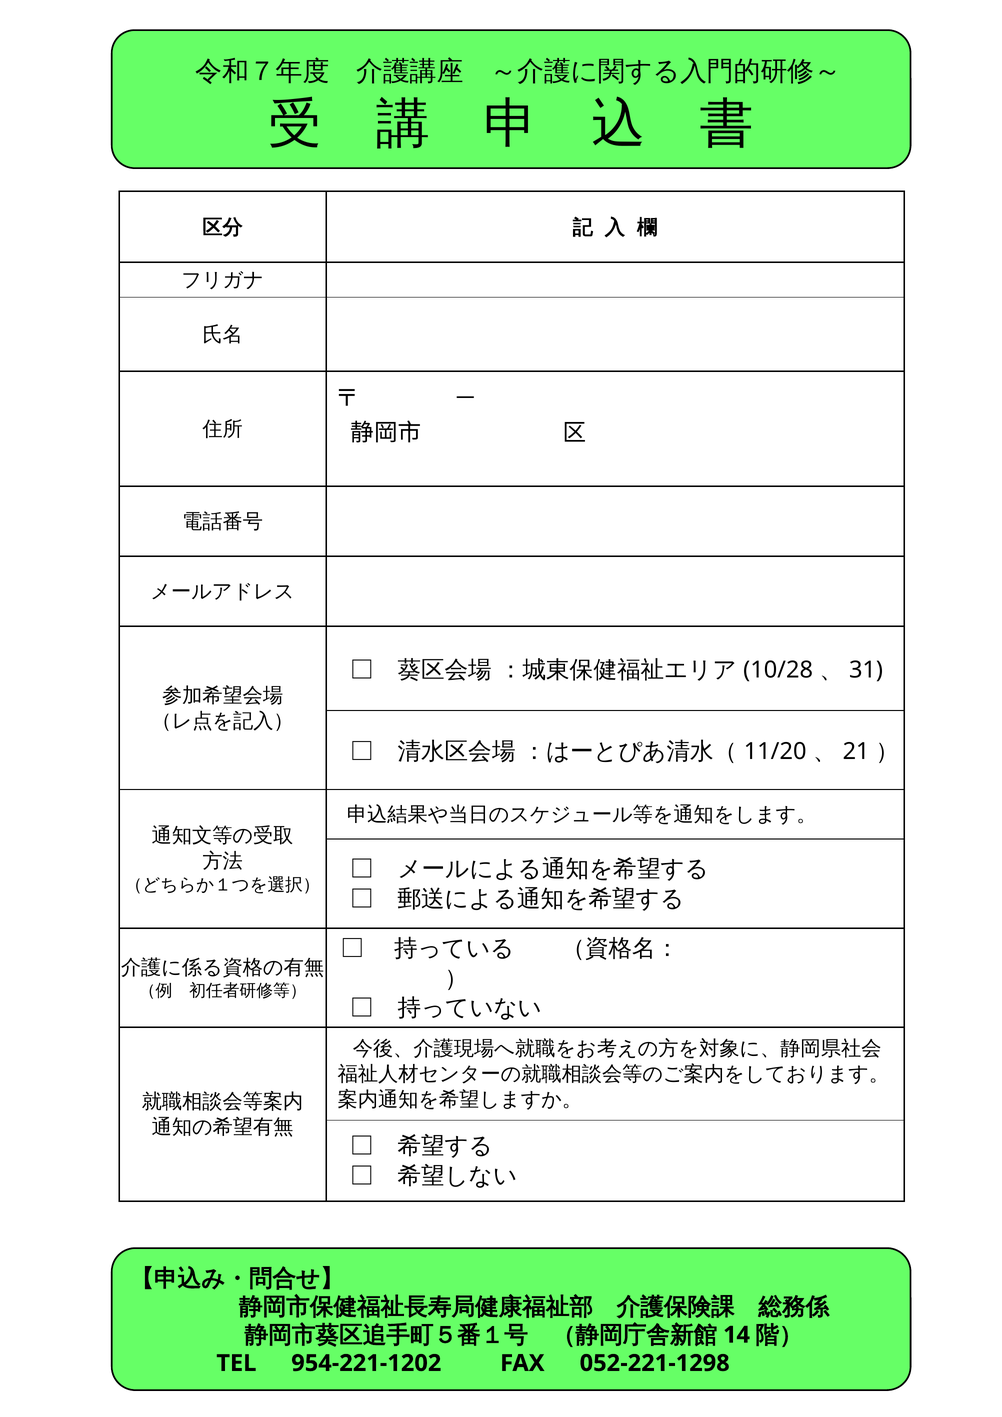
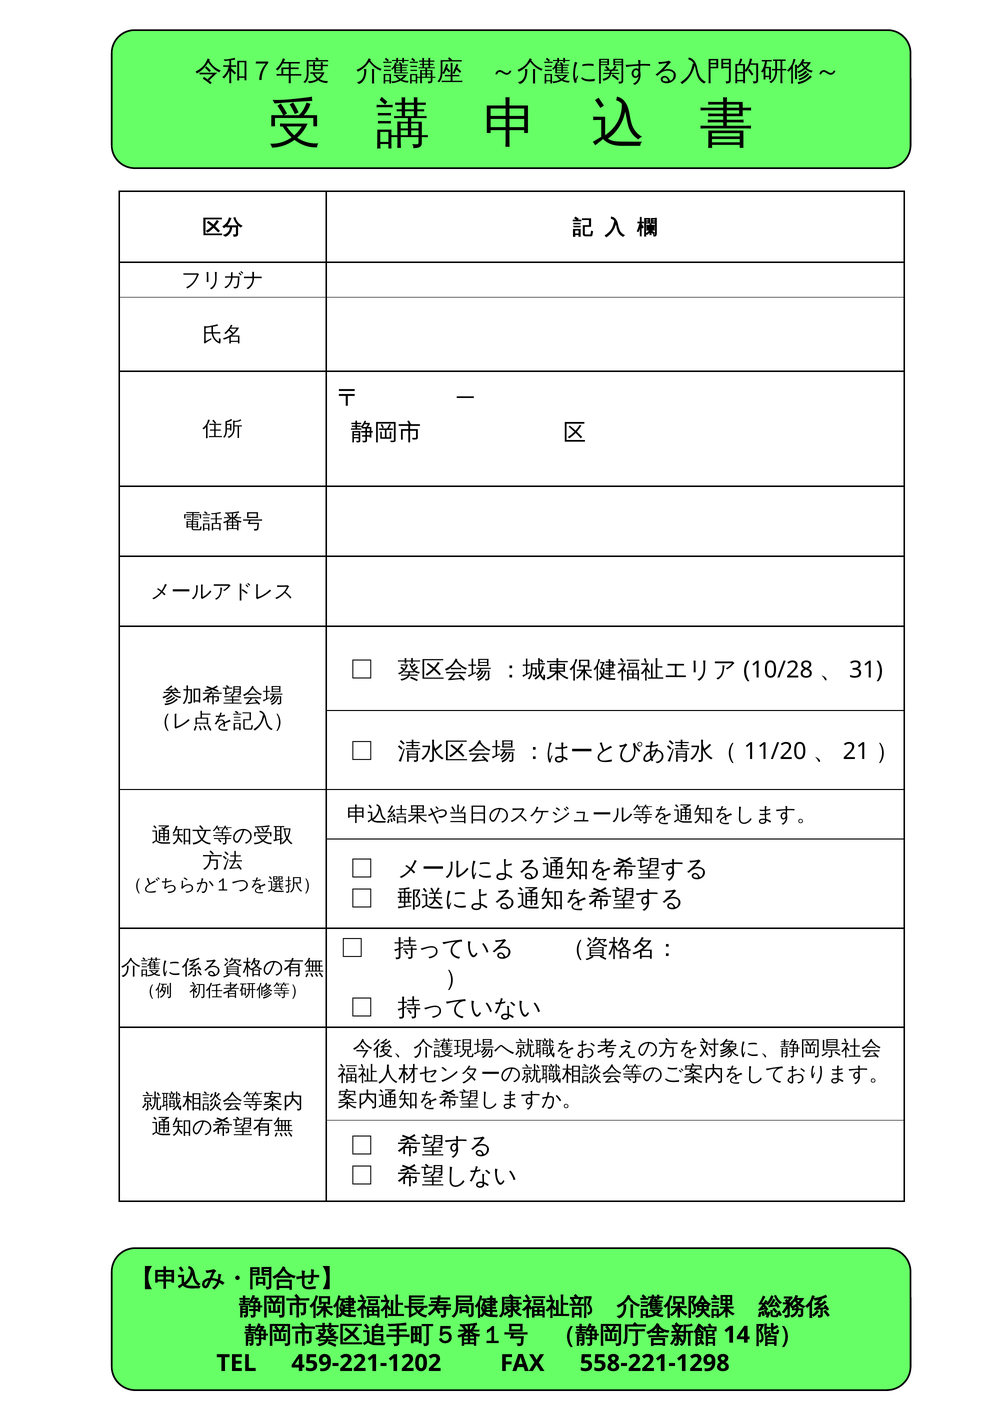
954-221-1202: 954-221-1202 -> 459-221-1202
052-221-1298: 052-221-1298 -> 558-221-1298
